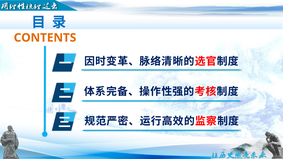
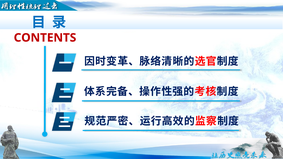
CONTENTS colour: orange -> red
